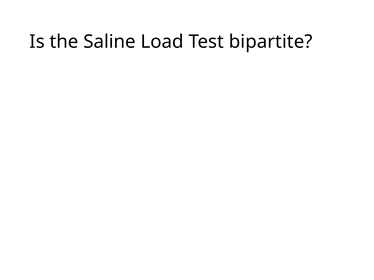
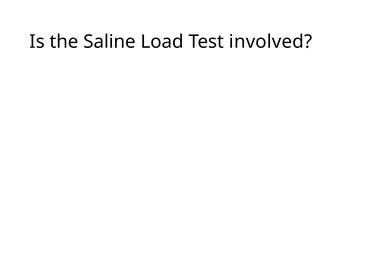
bipartite: bipartite -> involved
